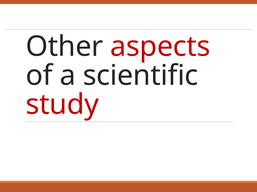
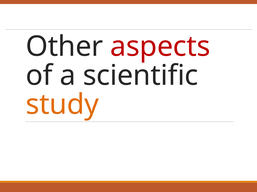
study colour: red -> orange
